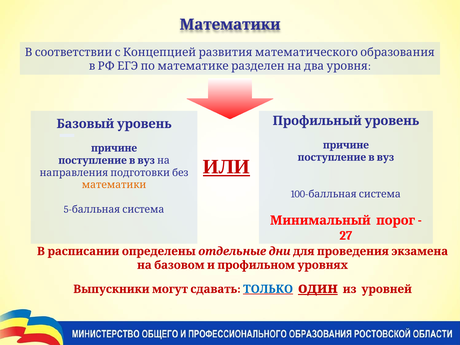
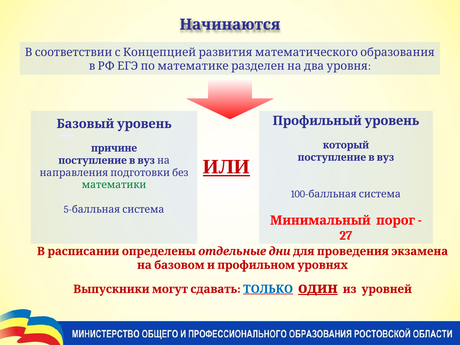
Математики at (230, 25): Математики -> Начинаются
причине at (346, 145): причине -> который
математики at (114, 185) colour: orange -> green
